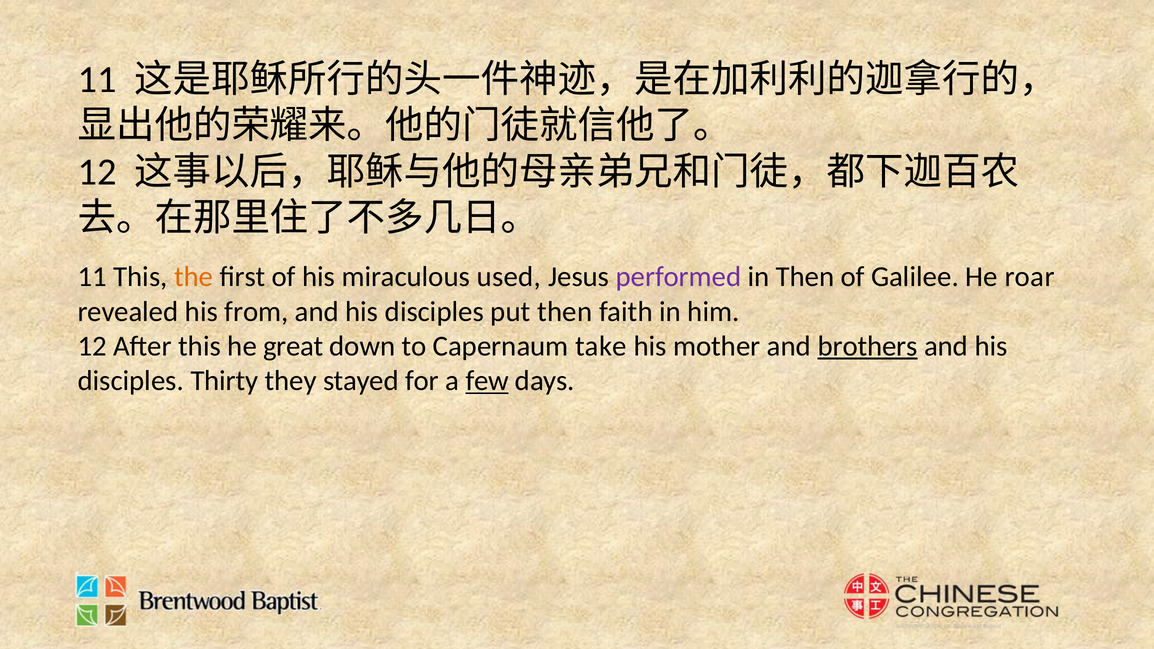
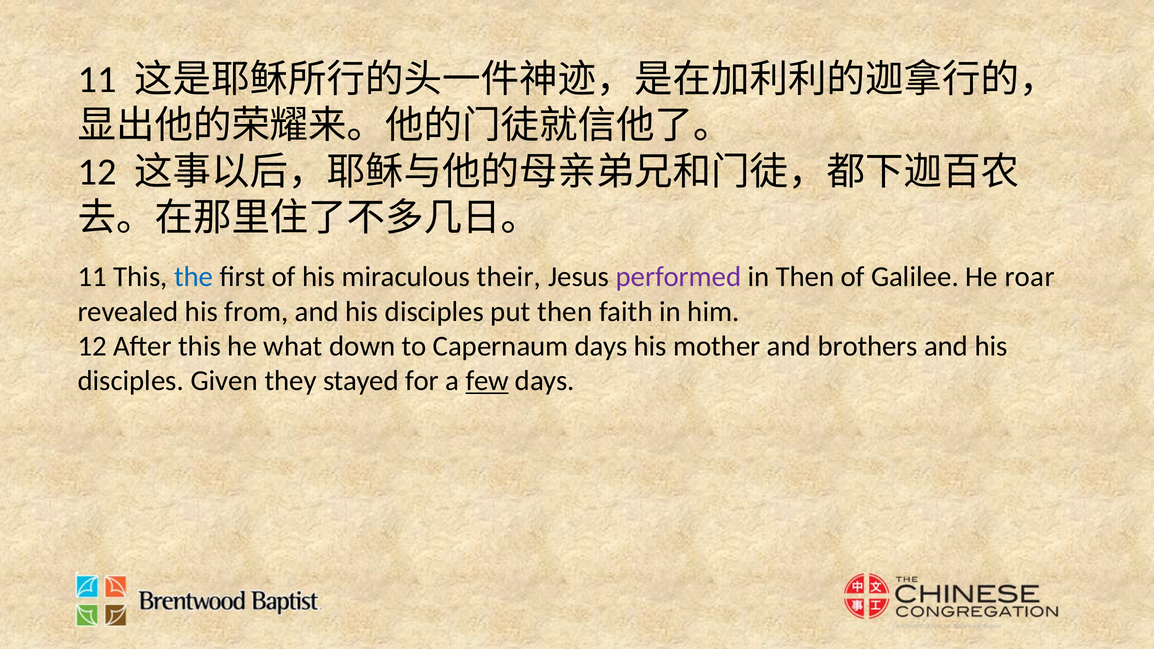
the colour: orange -> blue
used: used -> their
great: great -> what
Capernaum take: take -> days
brothers underline: present -> none
Thirty: Thirty -> Given
